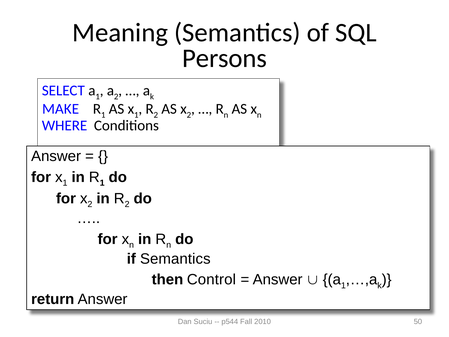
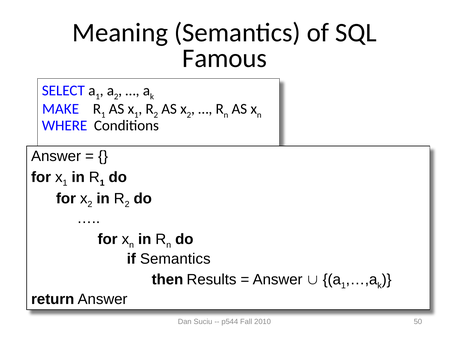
Persons: Persons -> Famous
Control: Control -> Results
